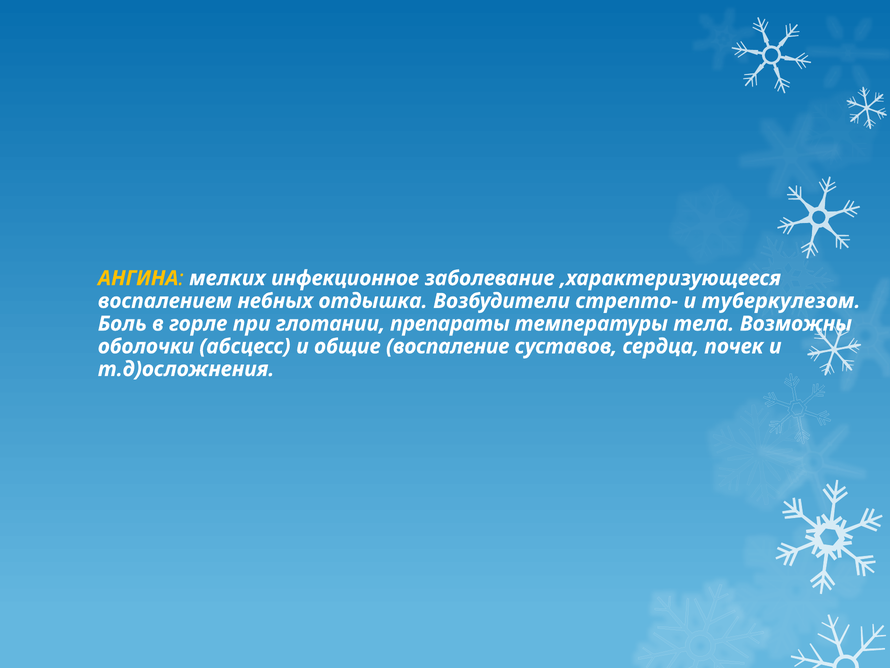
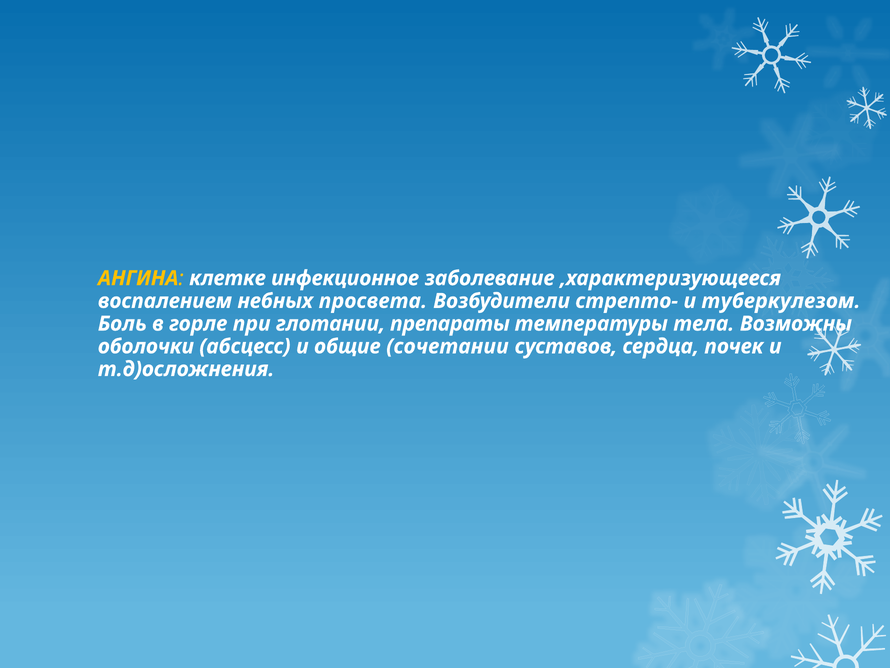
мелких: мелких -> клетке
отдышка: отдышка -> просвета
воспаление: воспаление -> сочетании
